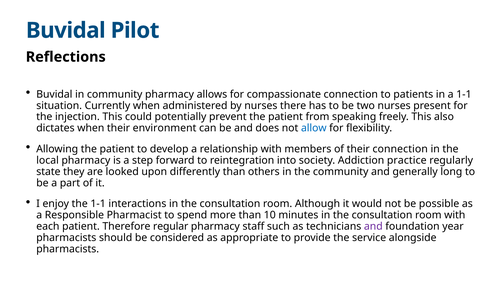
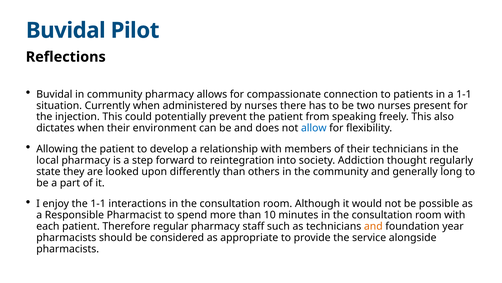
their connection: connection -> technicians
practice: practice -> thought
and at (373, 226) colour: purple -> orange
